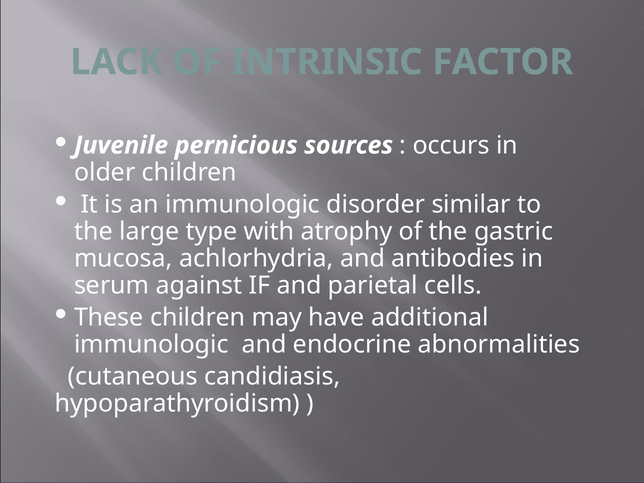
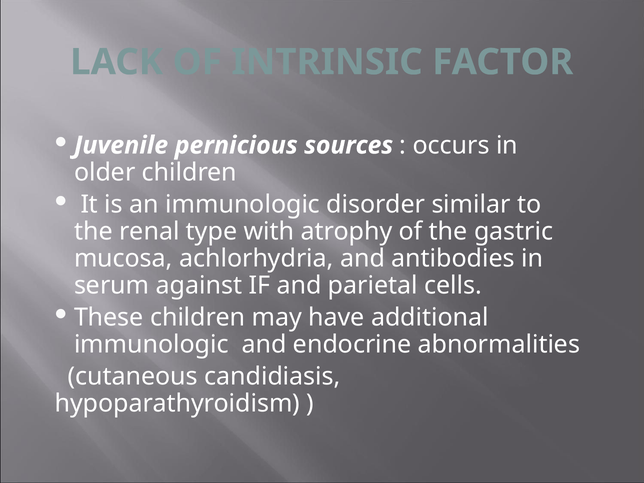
large: large -> renal
